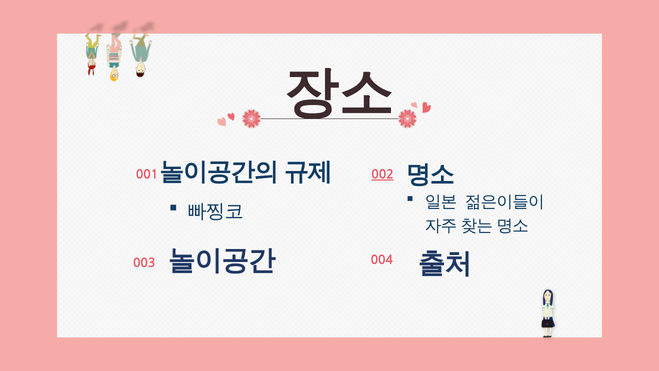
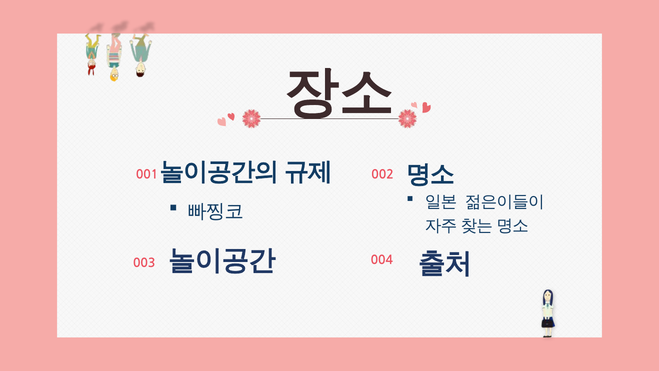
002 underline: present -> none
